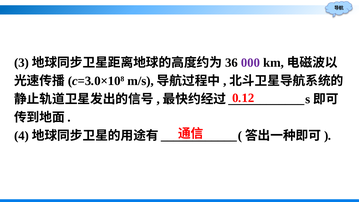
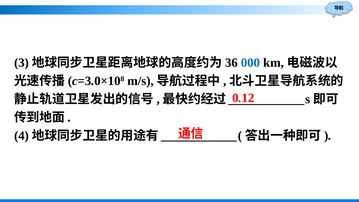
000 colour: purple -> blue
